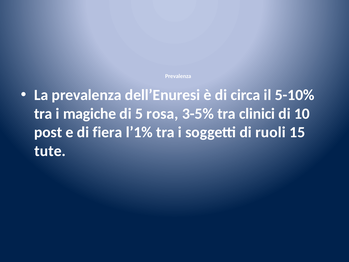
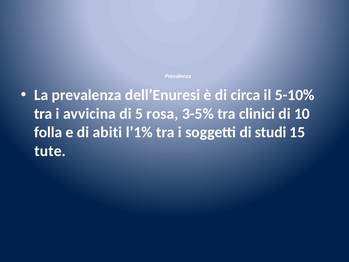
magiche: magiche -> avvicina
post: post -> folla
fiera: fiera -> abiti
ruoli: ruoli -> studi
